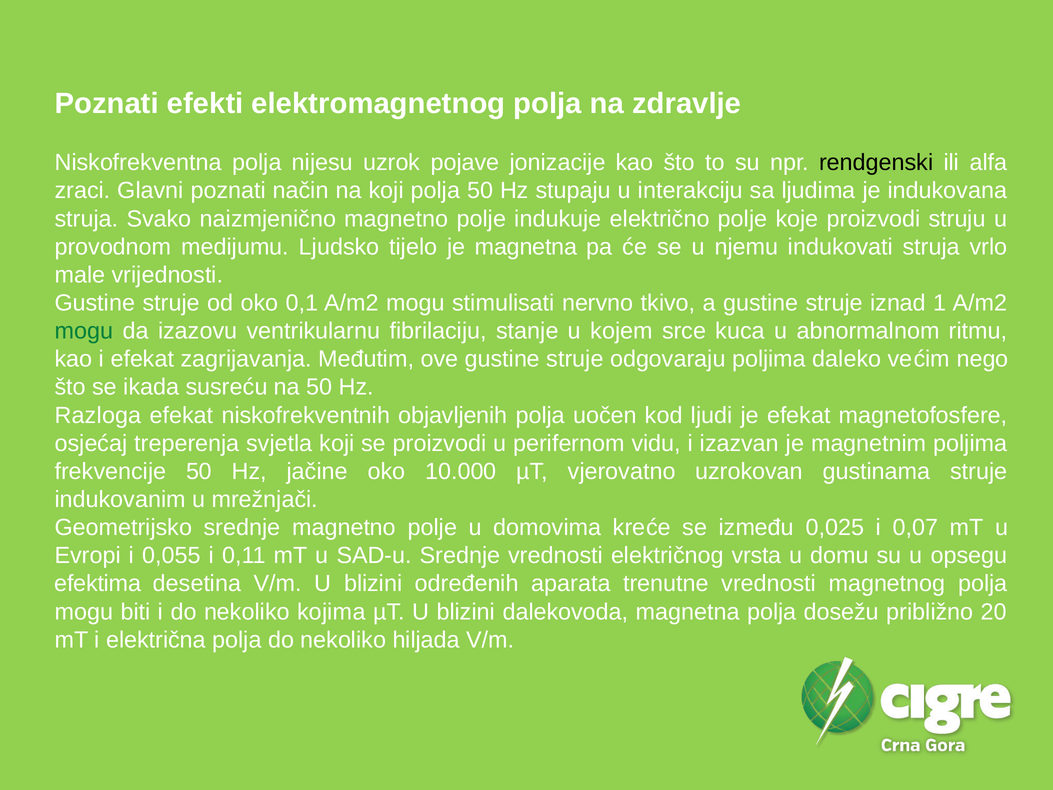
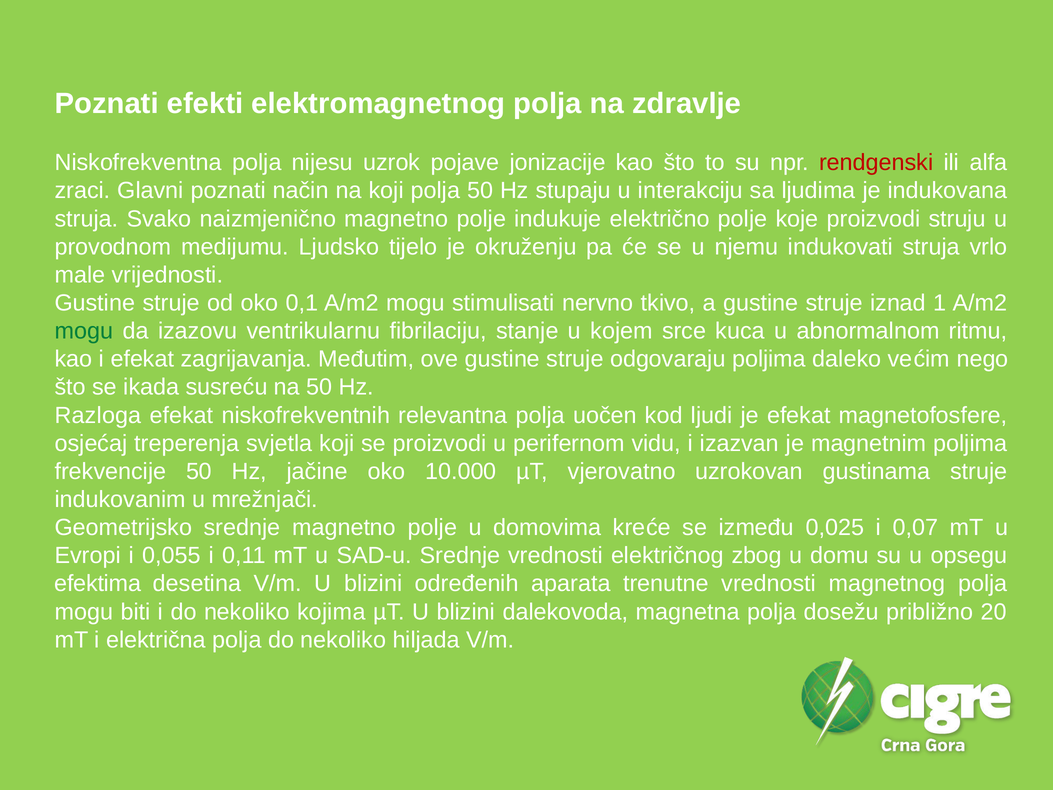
rendgenski colour: black -> red
je magnetna: magnetna -> okruženju
objavljenih: objavljenih -> relevantna
vrsta: vrsta -> zbog
